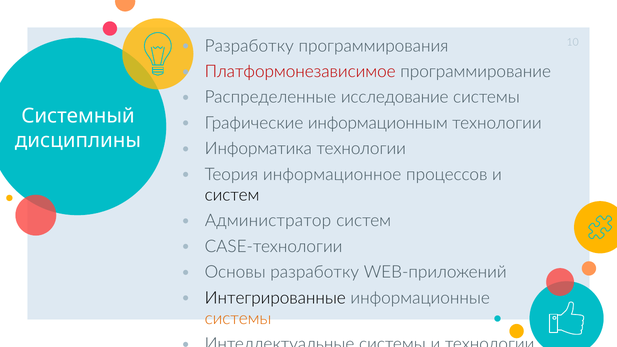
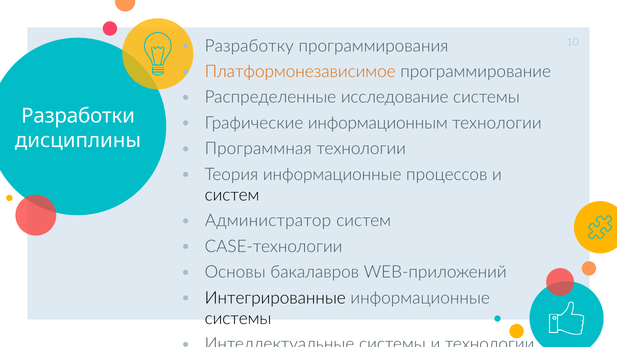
Платформонезависимое colour: red -> orange
Системный: Системный -> Разработки
Информатика: Информатика -> Программная
Теория информационное: информационное -> информационные
Основы разработку: разработку -> бакалавров
системы at (238, 319) colour: orange -> black
